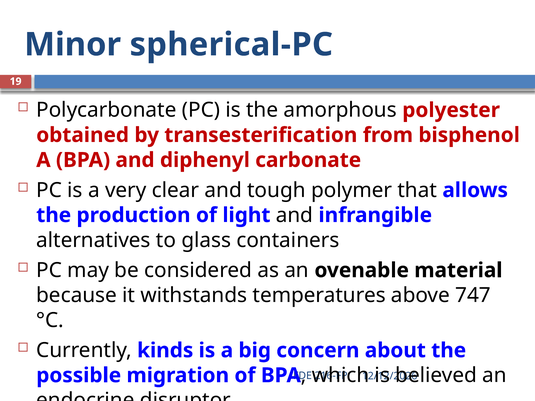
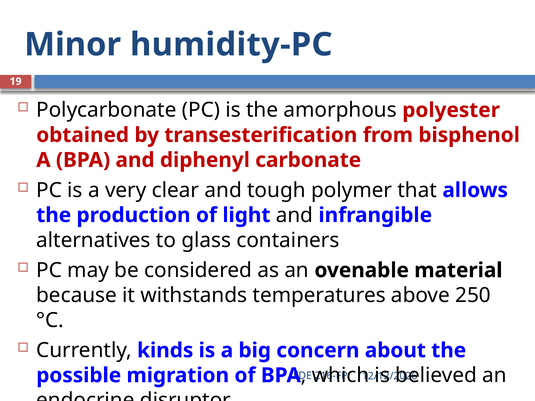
spherical-PC: spherical-PC -> humidity-PC
747: 747 -> 250
